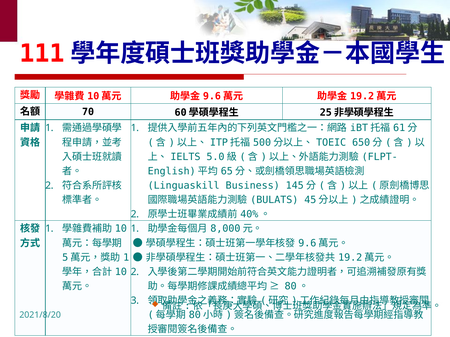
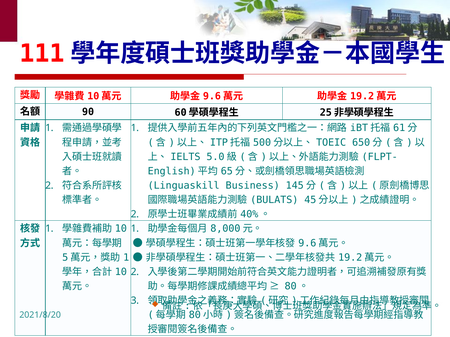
70: 70 -> 90
